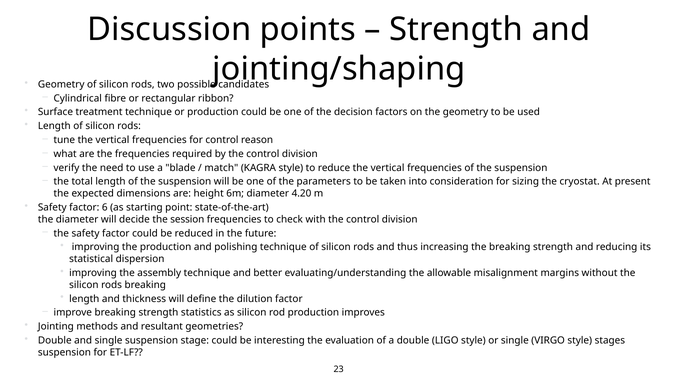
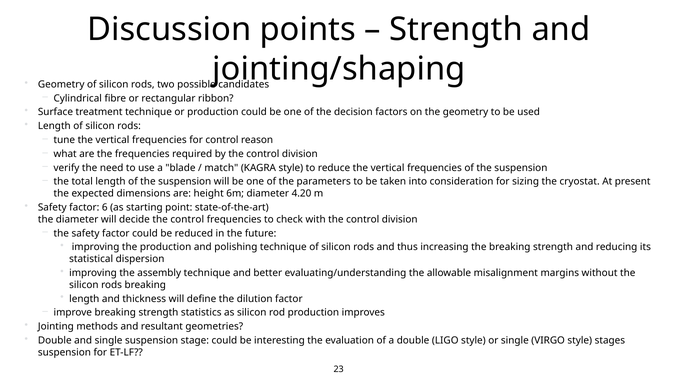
decide the session: session -> control
